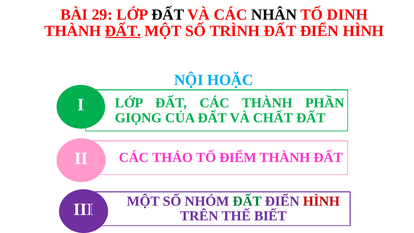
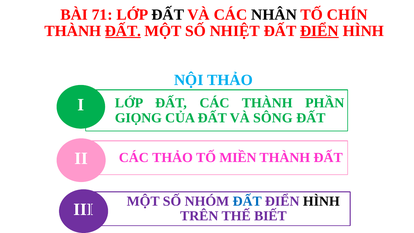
29: 29 -> 71
DINH: DINH -> CHÍN
TRÌNH: TRÌNH -> NHIỆT
ĐIỂN at (319, 31) underline: none -> present
NỘI HOẶC: HOẶC -> THẢO
CHẤT: CHẤT -> SÔNG
ĐIỂM: ĐIỂM -> MIỀN
ĐẤT at (247, 201) colour: green -> blue
HÌNH at (321, 201) colour: red -> black
